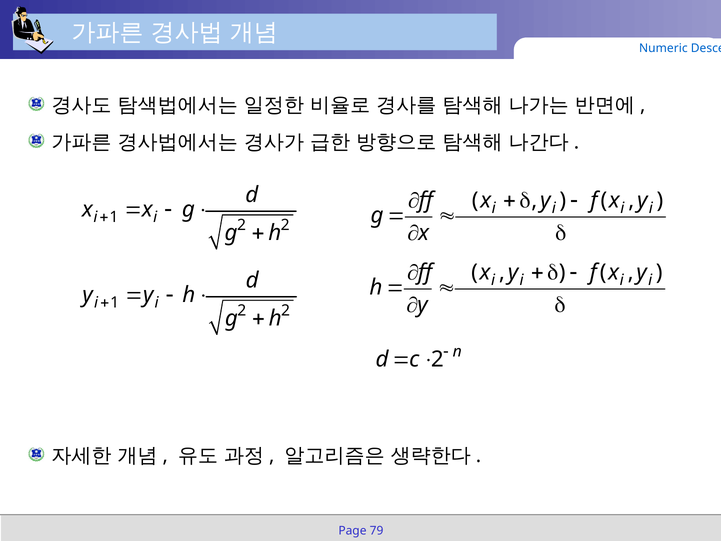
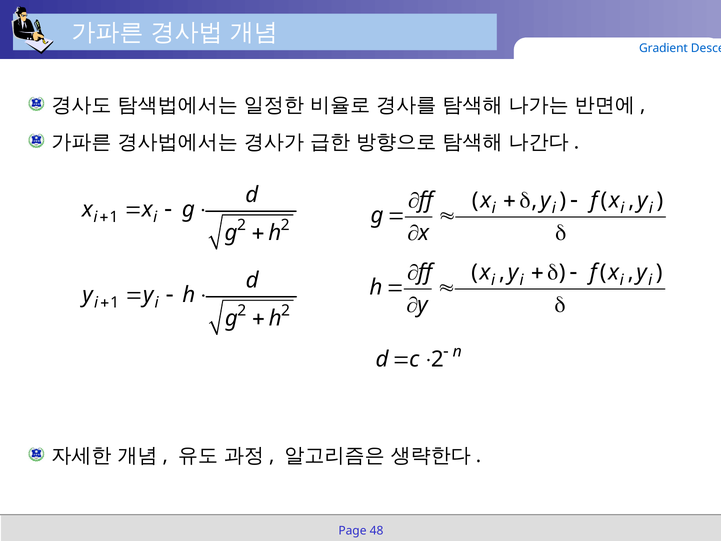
Numeric: Numeric -> Gradient
79: 79 -> 48
